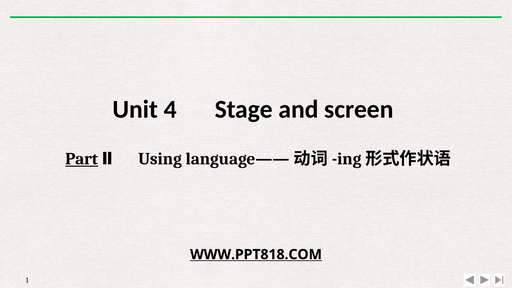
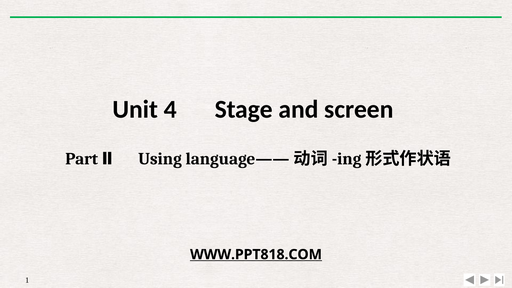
Part underline: present -> none
